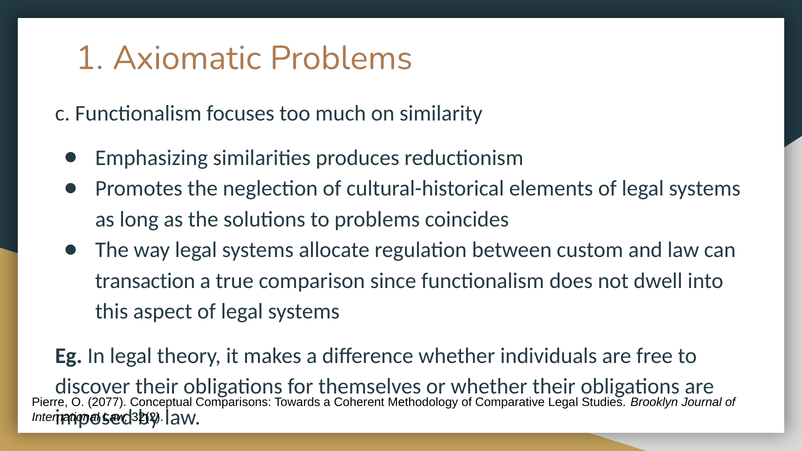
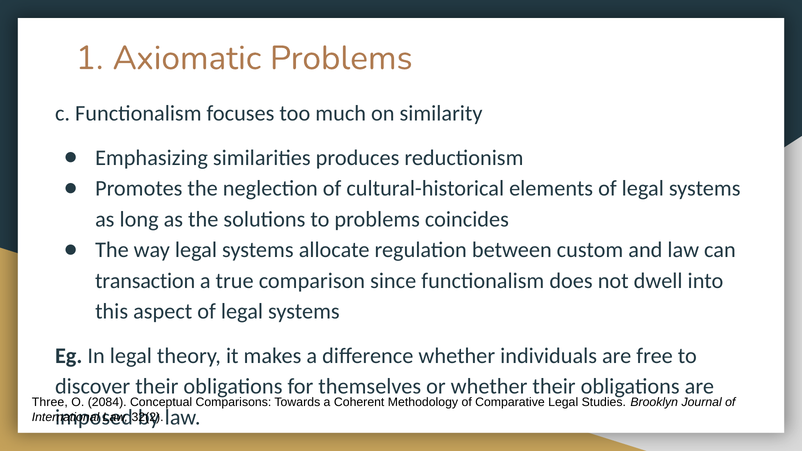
Pierre: Pierre -> Three
2077: 2077 -> 2084
